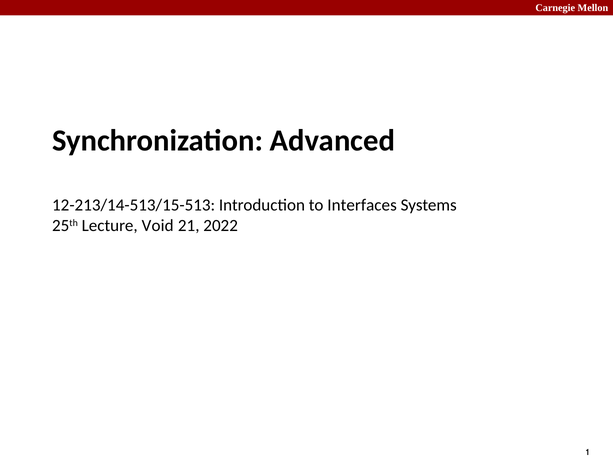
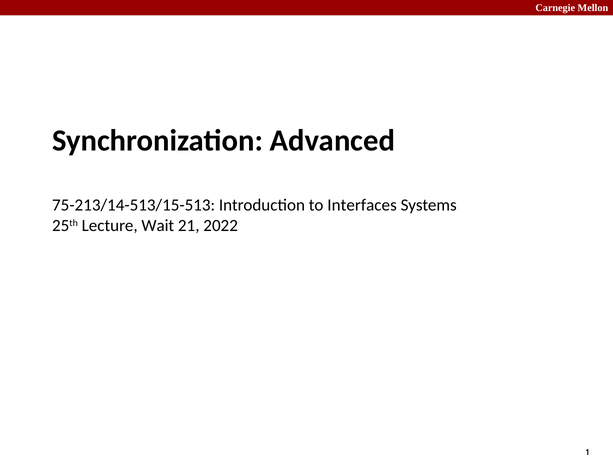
12-213/14-513/15-513: 12-213/14-513/15-513 -> 75-213/14-513/15-513
Void: Void -> Wait
